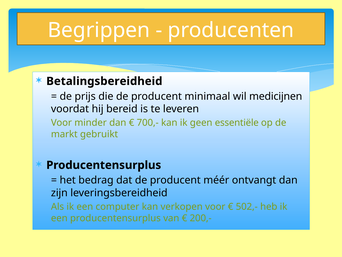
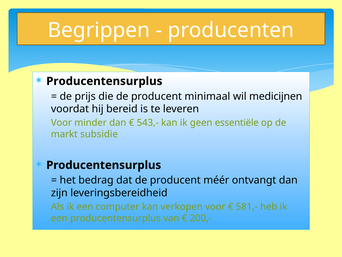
Betalingsbereidheid at (104, 81): Betalingsbereidheid -> Producentensurplus
700,-: 700,- -> 543,-
gebruikt: gebruikt -> subsidie
502,-: 502,- -> 581,-
